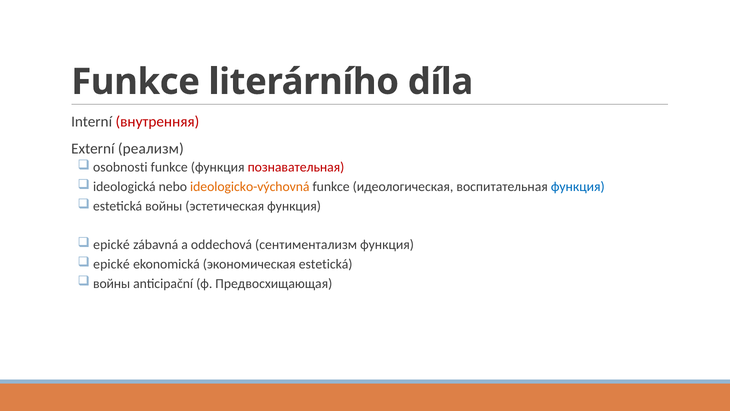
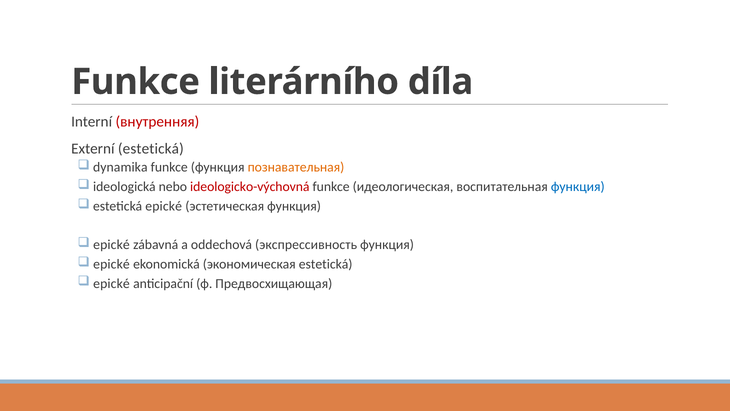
Externí реализм: реализм -> estetická
osobnosti: osobnosti -> dynamika
познавательная colour: red -> orange
ideologicko-výchovná colour: orange -> red
estetická войны: войны -> epické
сентиментализм: сентиментализм -> экспрессивность
войны at (112, 283): войны -> epické
